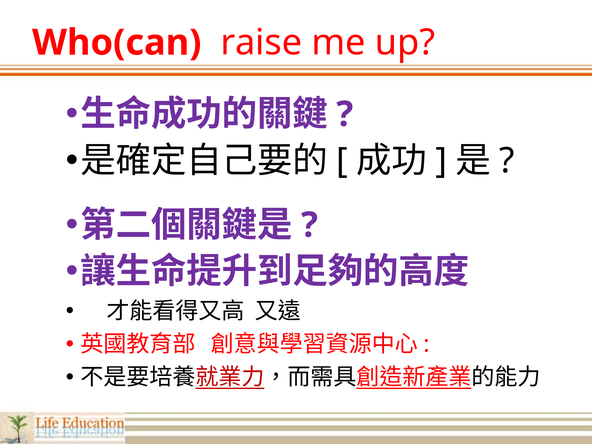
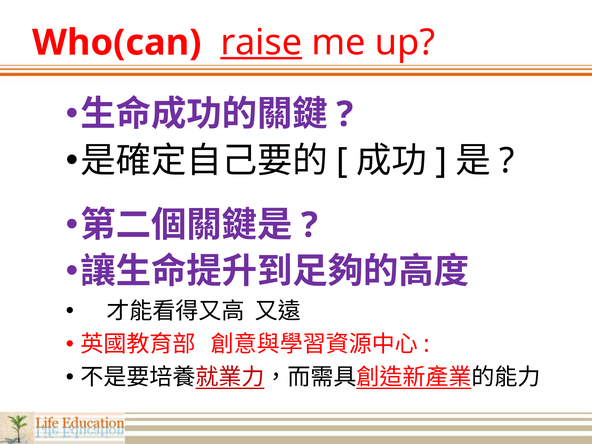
raise underline: none -> present
